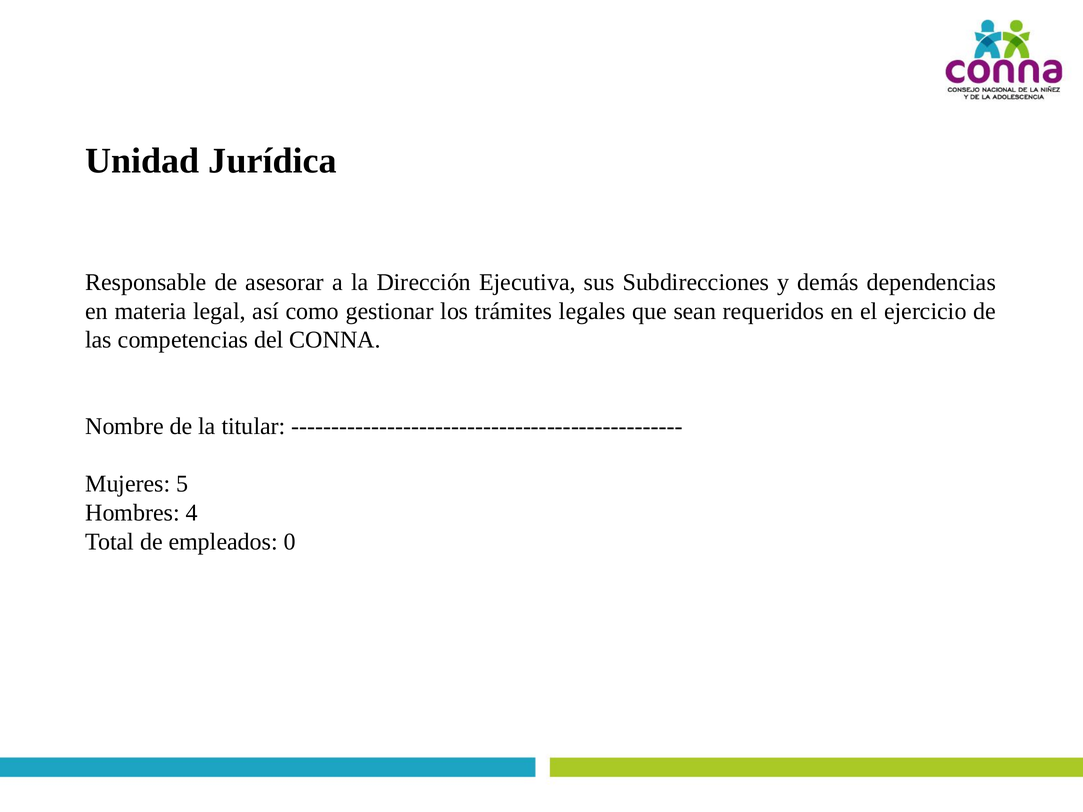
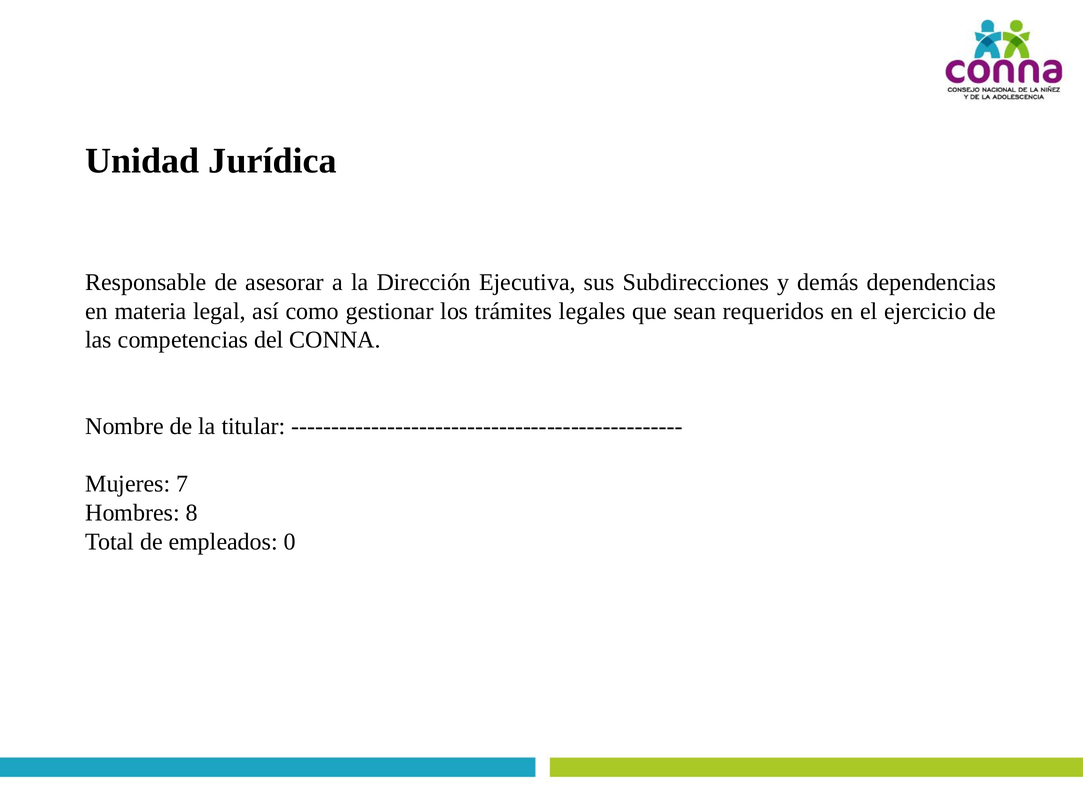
5: 5 -> 7
4: 4 -> 8
